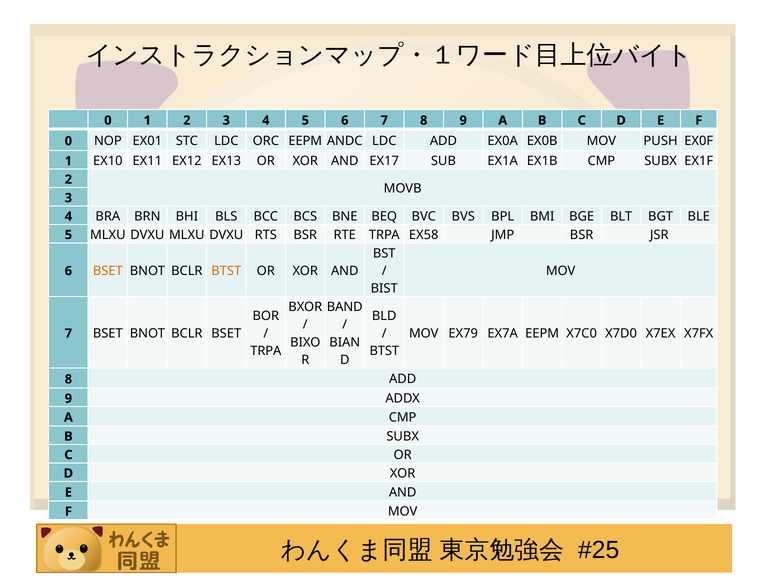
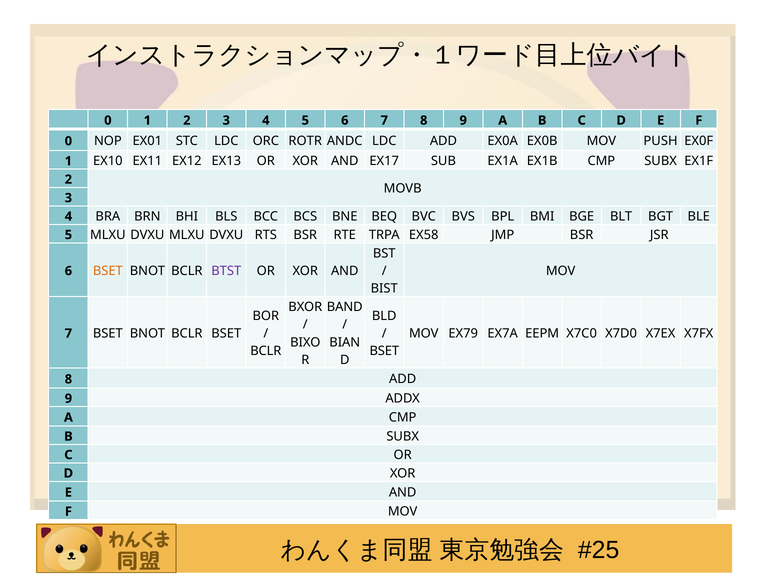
ORC EEPM: EEPM -> ROTR
BTST at (226, 271) colour: orange -> purple
TRPA at (266, 351): TRPA -> BCLR
BTST at (384, 351): BTST -> BSET
